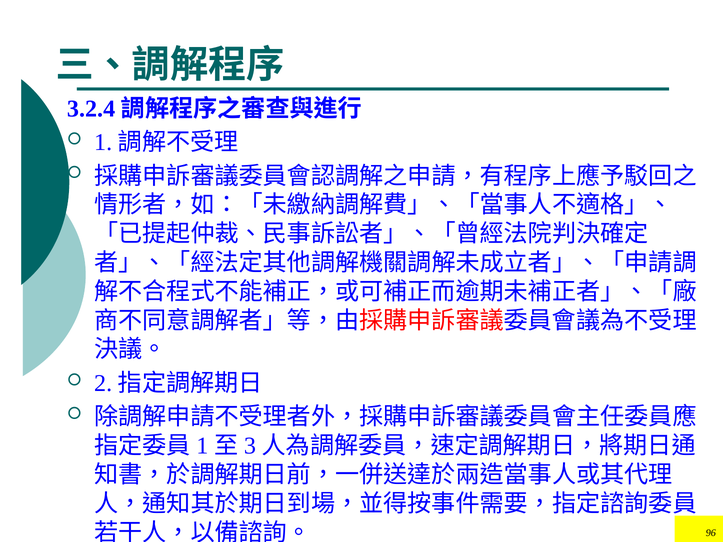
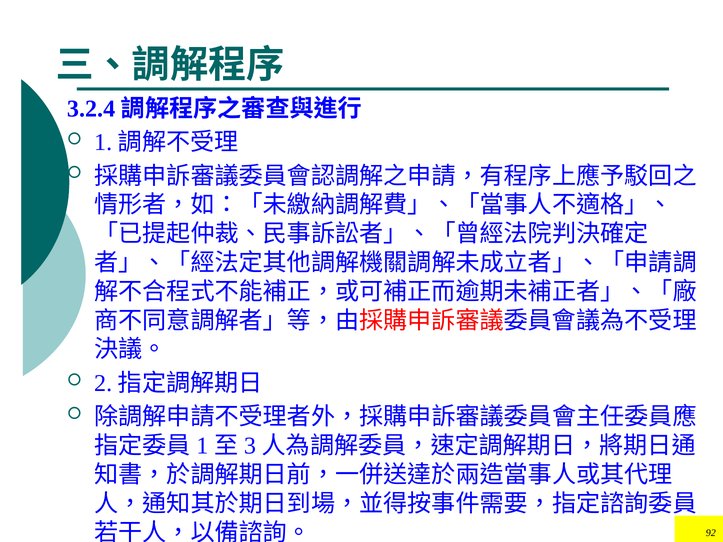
96: 96 -> 92
